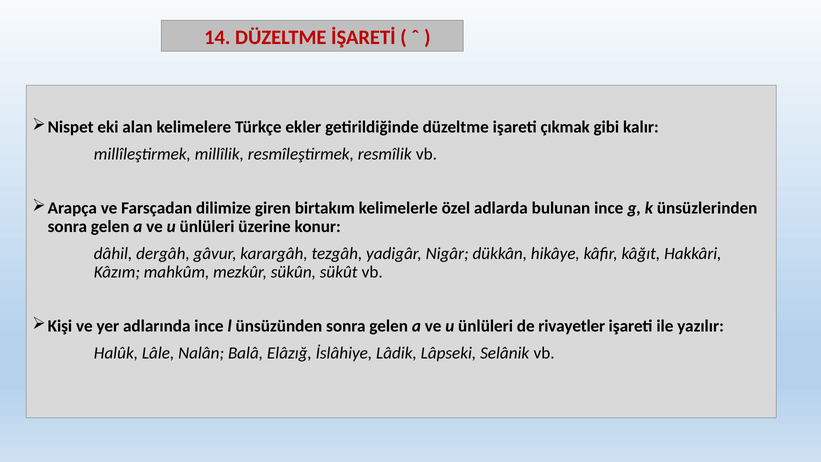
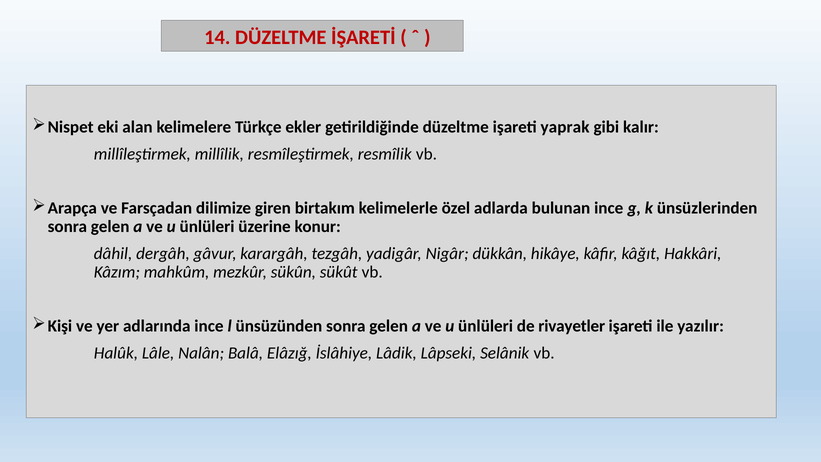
çıkmak: çıkmak -> yaprak
